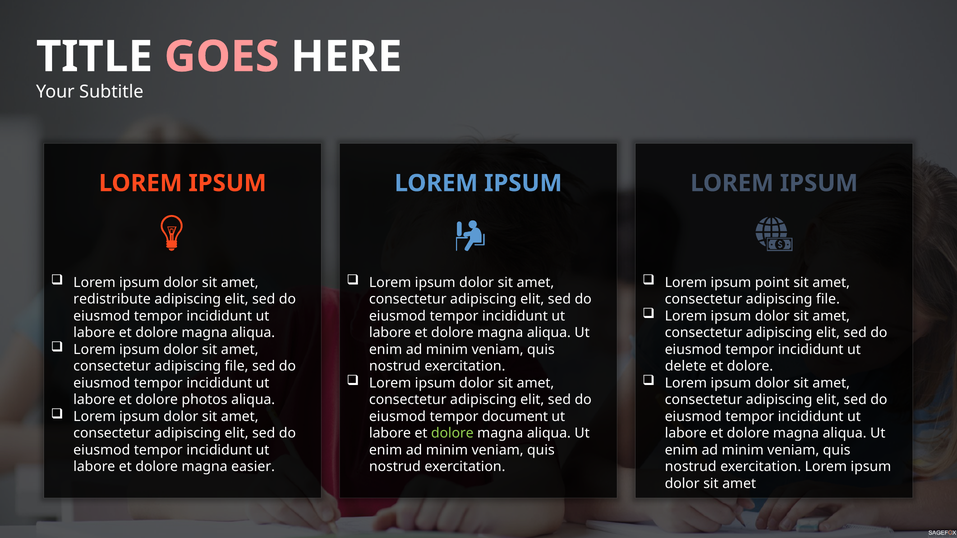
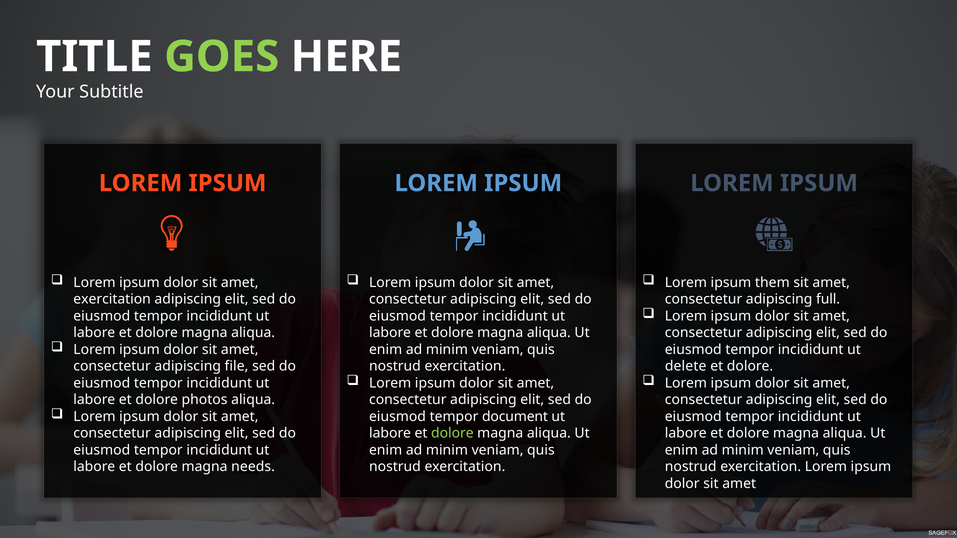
GOES colour: pink -> light green
point: point -> them
redistribute at (112, 299): redistribute -> exercitation
file at (828, 299): file -> full
easier: easier -> needs
